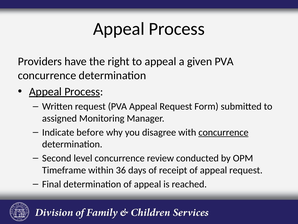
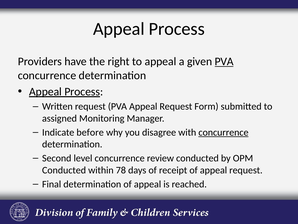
PVA at (224, 61) underline: none -> present
Timeframe at (64, 170): Timeframe -> Conducted
36: 36 -> 78
